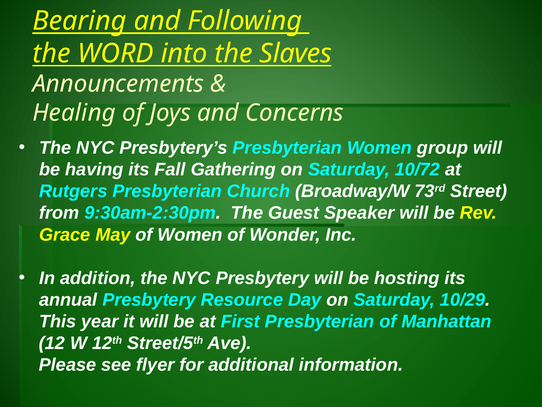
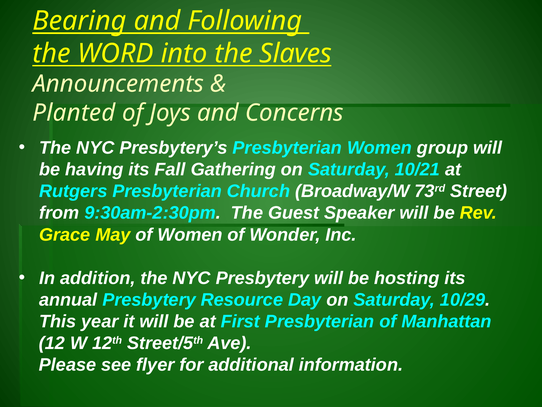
Healing: Healing -> Planted
10/72: 10/72 -> 10/21
